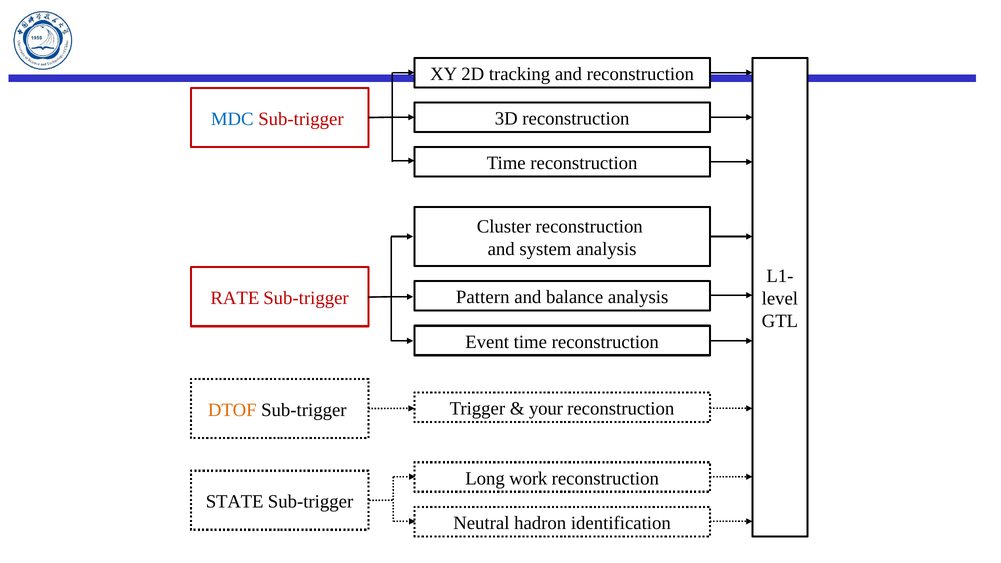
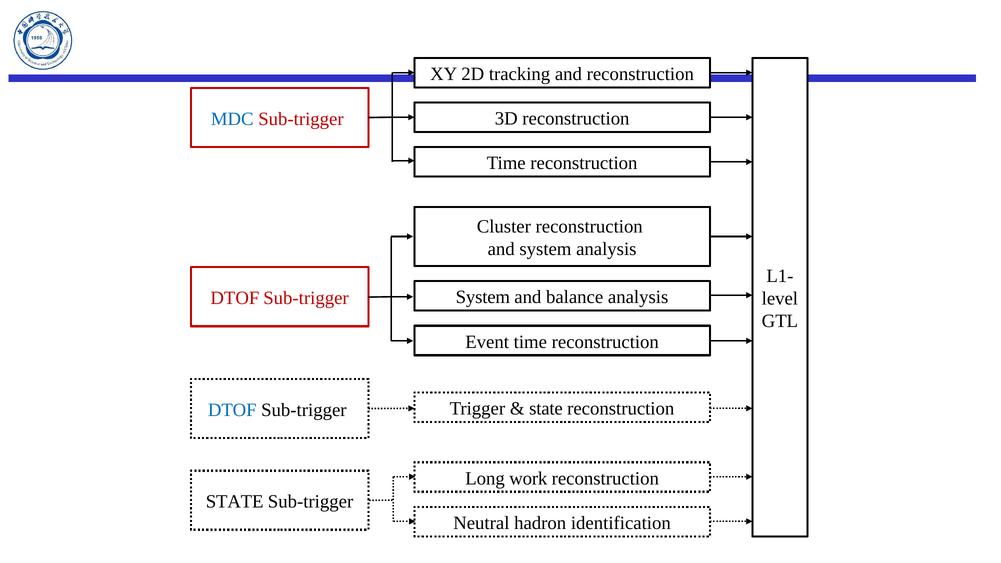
Pattern at (483, 297): Pattern -> System
RATE at (235, 298): RATE -> DTOF
your at (546, 409): your -> state
DTOF at (232, 410) colour: orange -> blue
